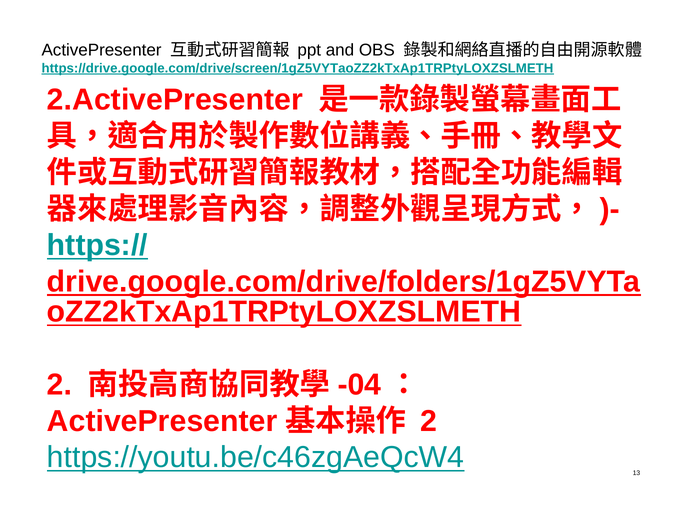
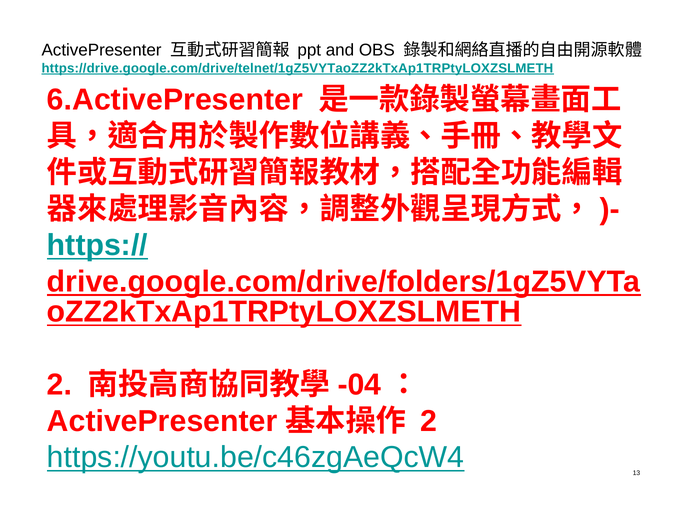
https://drive.google.com/drive/screen/1gZ5VYTaoZZ2kTxAp1TRPtyLOXZSLMETH: https://drive.google.com/drive/screen/1gZ5VYTaoZZ2kTxAp1TRPtyLOXZSLMETH -> https://drive.google.com/drive/telnet/1gZ5VYTaoZZ2kTxAp1TRPtyLOXZSLMETH
2.ActivePresenter: 2.ActivePresenter -> 6.ActivePresenter
